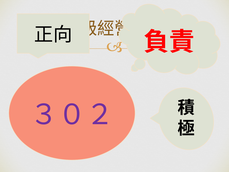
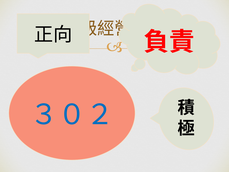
３０２ colour: purple -> blue
